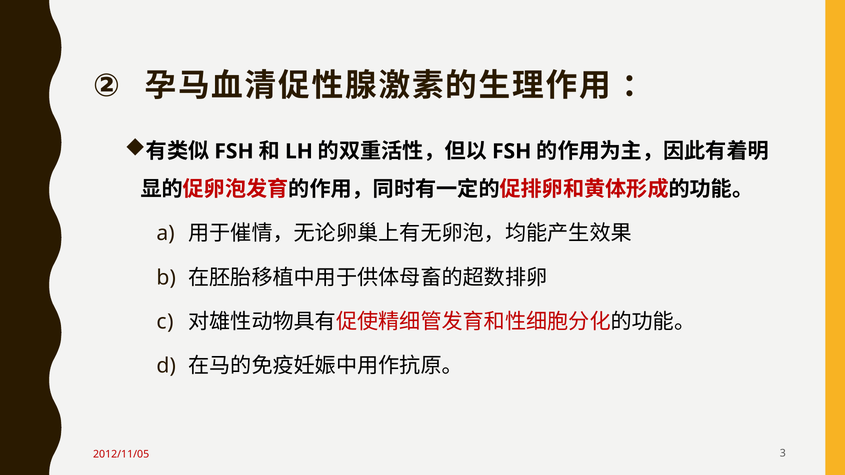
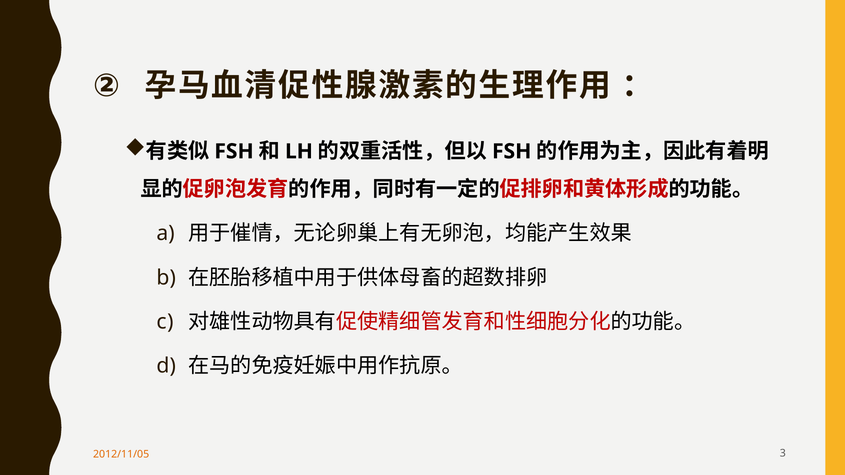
2012/11/05 colour: red -> orange
